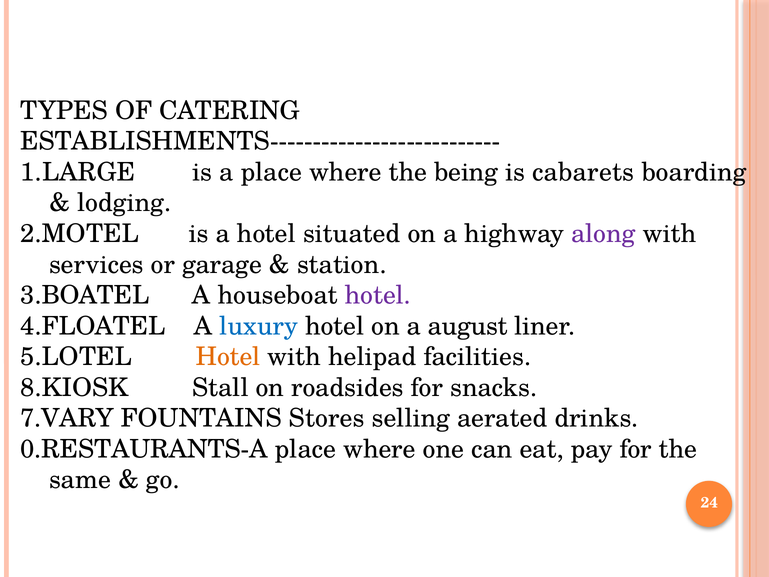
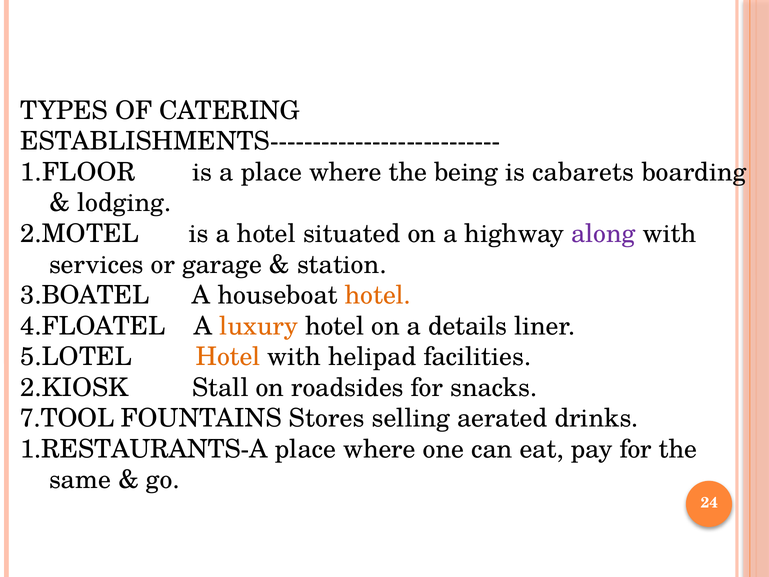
1.LARGE: 1.LARGE -> 1.FLOOR
hotel at (378, 295) colour: purple -> orange
luxury colour: blue -> orange
august: august -> details
8.KIOSK: 8.KIOSK -> 2.KIOSK
7.VARY: 7.VARY -> 7.TOOL
0.RESTAURANTS-A: 0.RESTAURANTS-A -> 1.RESTAURANTS-A
